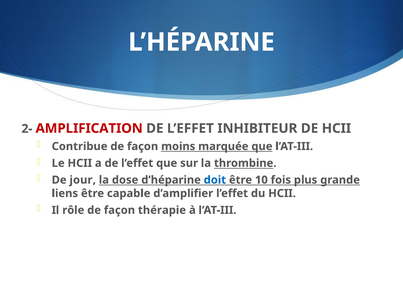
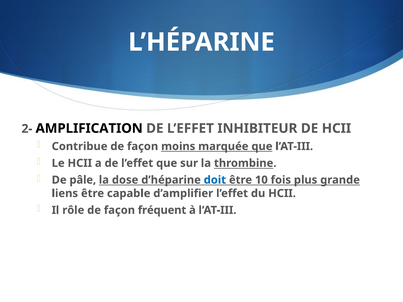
AMPLIFICATION colour: red -> black
jour: jour -> pâle
thérapie: thérapie -> fréquent
